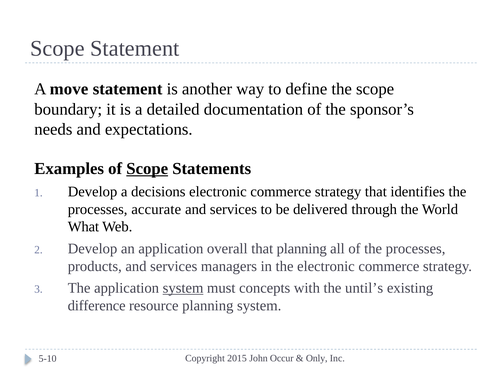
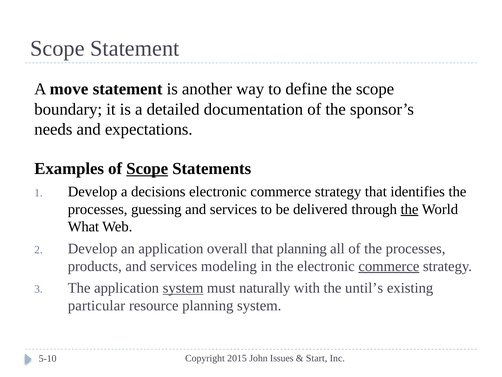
accurate: accurate -> guessing
the at (410, 209) underline: none -> present
managers: managers -> modeling
commerce at (389, 266) underline: none -> present
concepts: concepts -> naturally
difference: difference -> particular
Occur: Occur -> Issues
Only: Only -> Start
